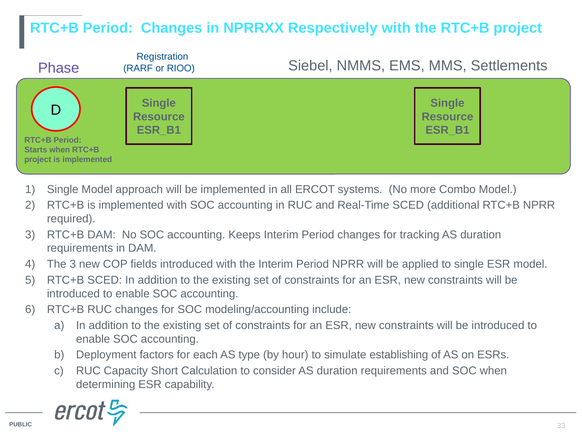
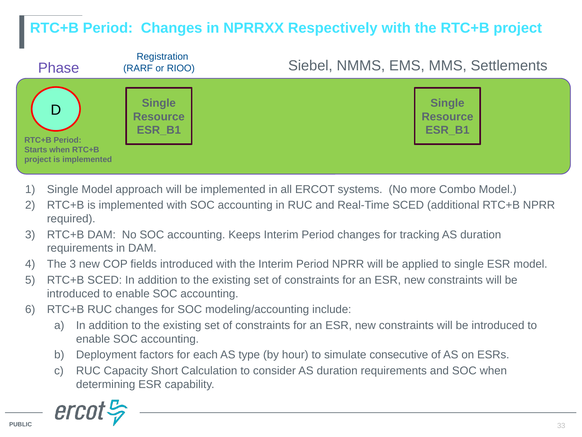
establishing: establishing -> consecutive
